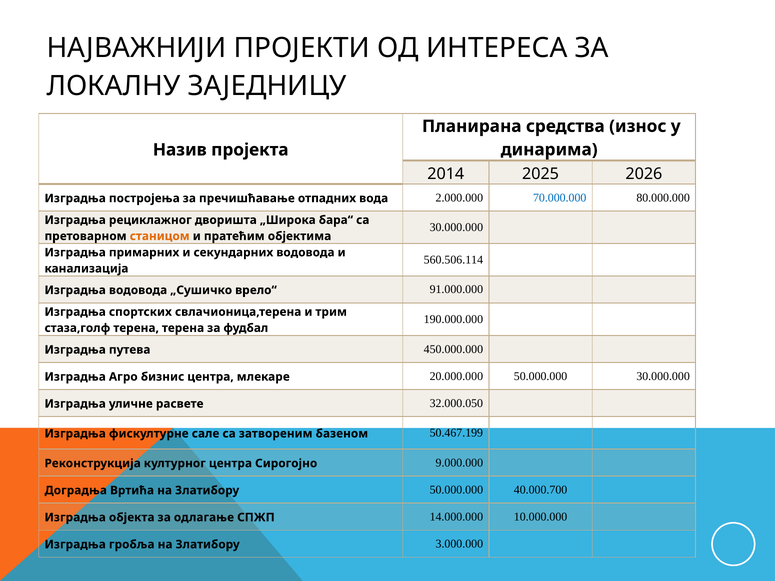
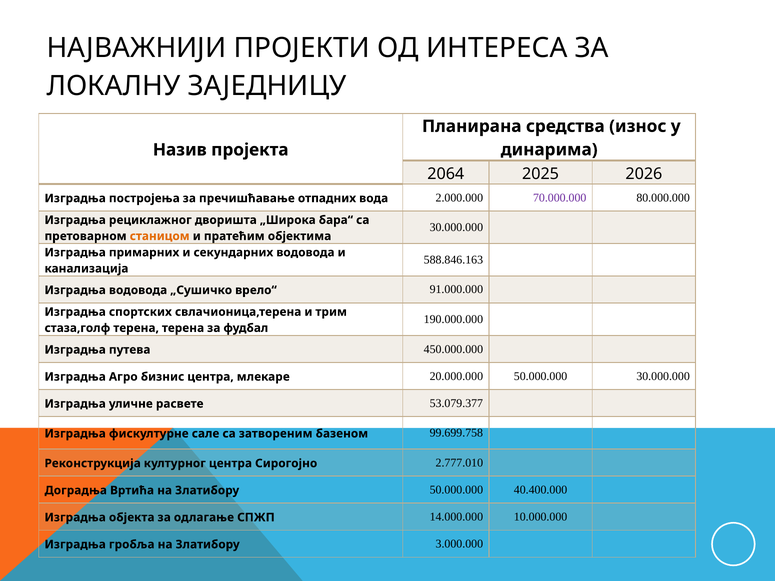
2014: 2014 -> 2064
70.000.000 colour: blue -> purple
560.506.114: 560.506.114 -> 588.846.163
32.000.050: 32.000.050 -> 53.079.377
50.467.199: 50.467.199 -> 99.699.758
9.000.000: 9.000.000 -> 2.777.010
40.000.700: 40.000.700 -> 40.400.000
